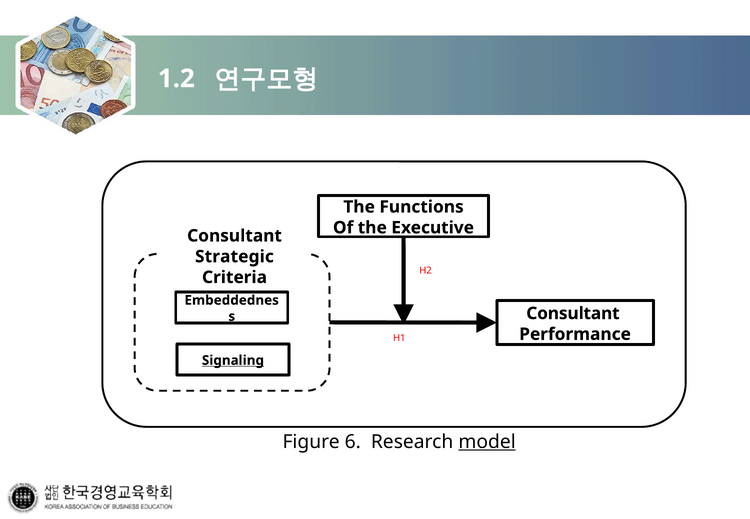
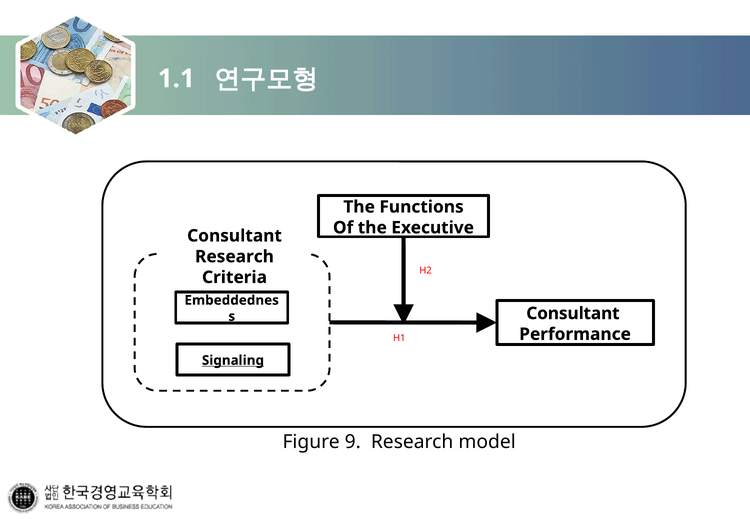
1.2: 1.2 -> 1.1
Strategic at (234, 257): Strategic -> Research
6: 6 -> 9
model underline: present -> none
